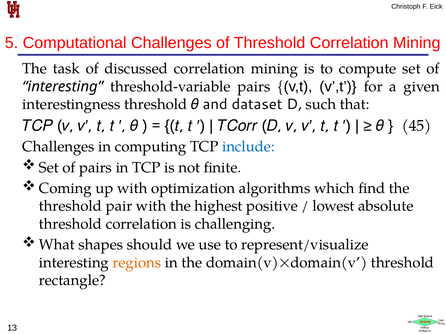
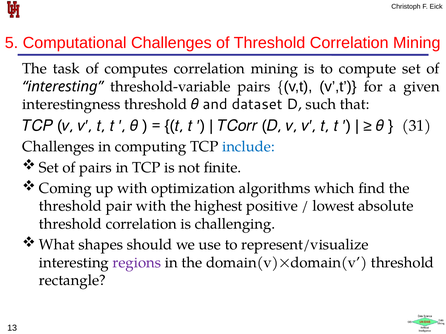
discussed: discussed -> computes
45: 45 -> 31
regions colour: orange -> purple
